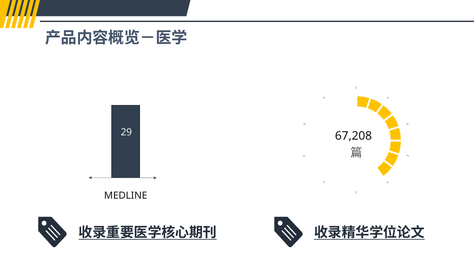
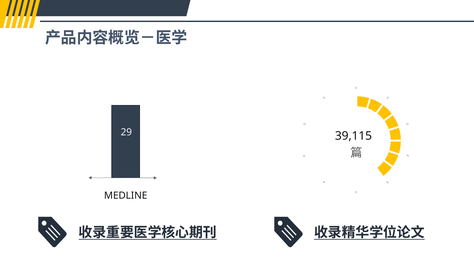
67,208: 67,208 -> 39,115
